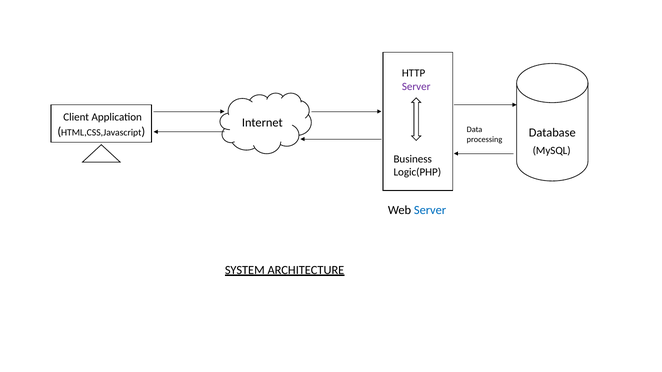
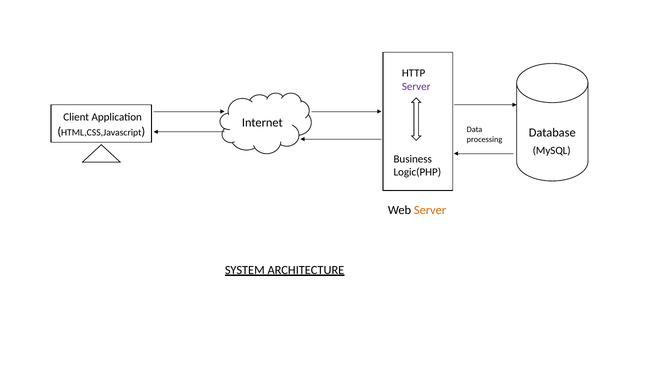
Server at (430, 210) colour: blue -> orange
